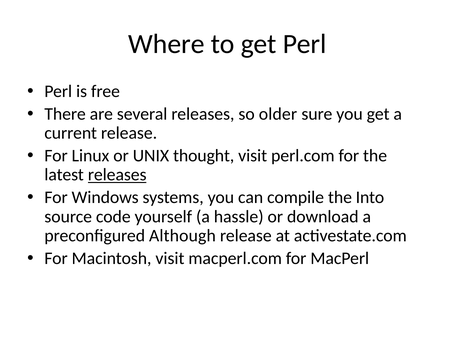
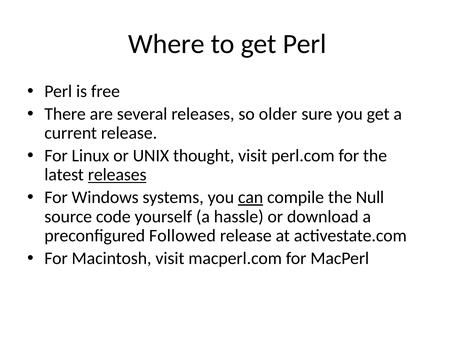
can underline: none -> present
Into: Into -> Null
Although: Although -> Followed
